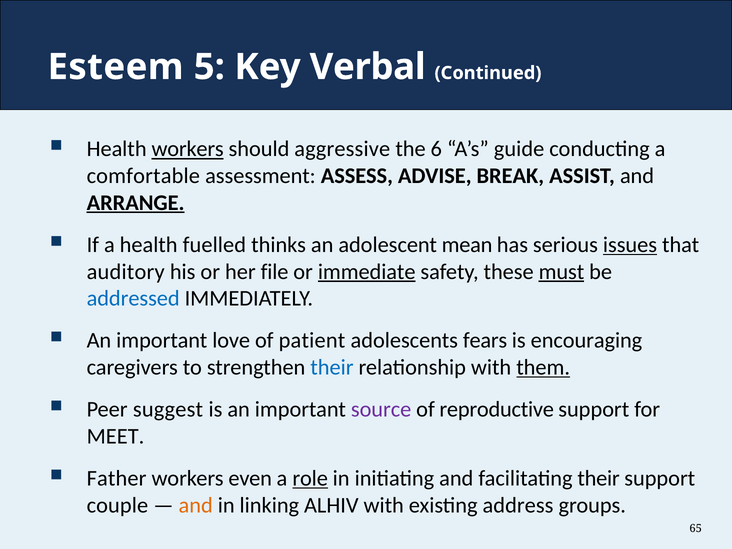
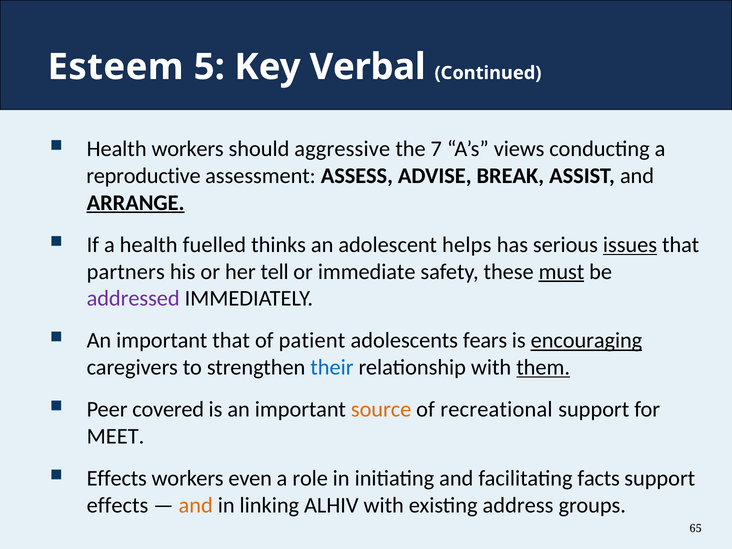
workers at (188, 149) underline: present -> none
6: 6 -> 7
guide: guide -> views
comfortable: comfortable -> reproductive
mean: mean -> helps
auditory: auditory -> partners
file: file -> tell
immediate underline: present -> none
addressed colour: blue -> purple
important love: love -> that
encouraging underline: none -> present
suggest: suggest -> covered
source colour: purple -> orange
reproductive: reproductive -> recreational
Father at (117, 478): Father -> Effects
role underline: present -> none
facilitating their: their -> facts
couple at (117, 505): couple -> effects
